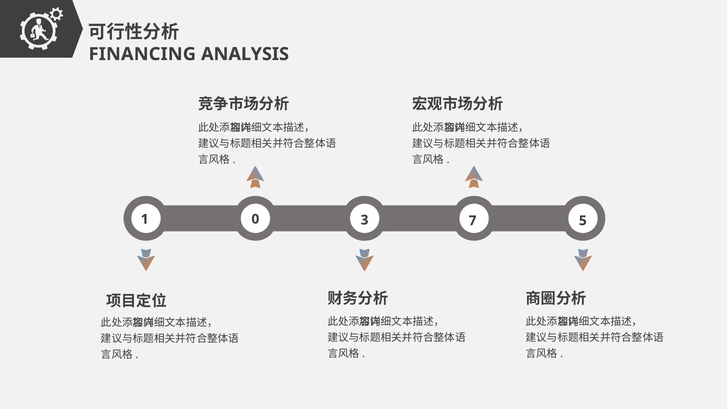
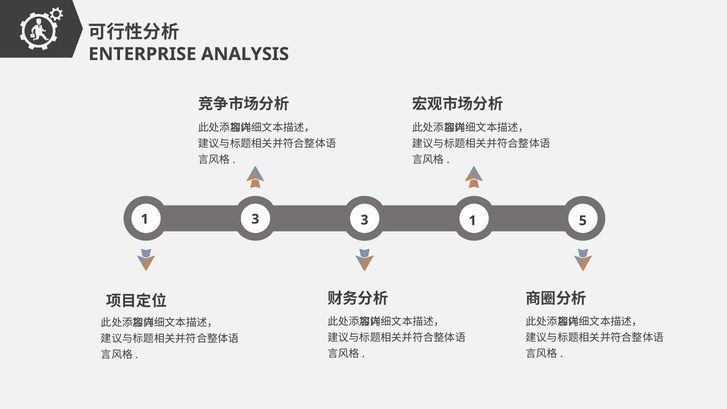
FINANCING: FINANCING -> ENTERPRISE
1 0: 0 -> 3
3 7: 7 -> 1
